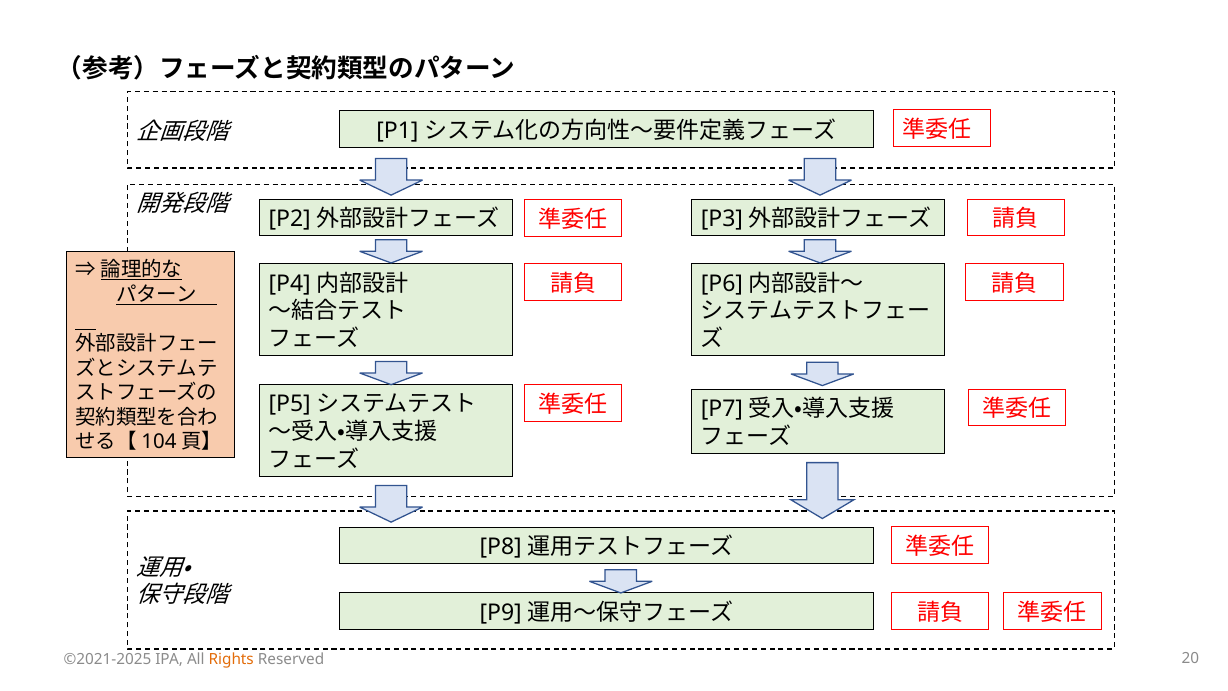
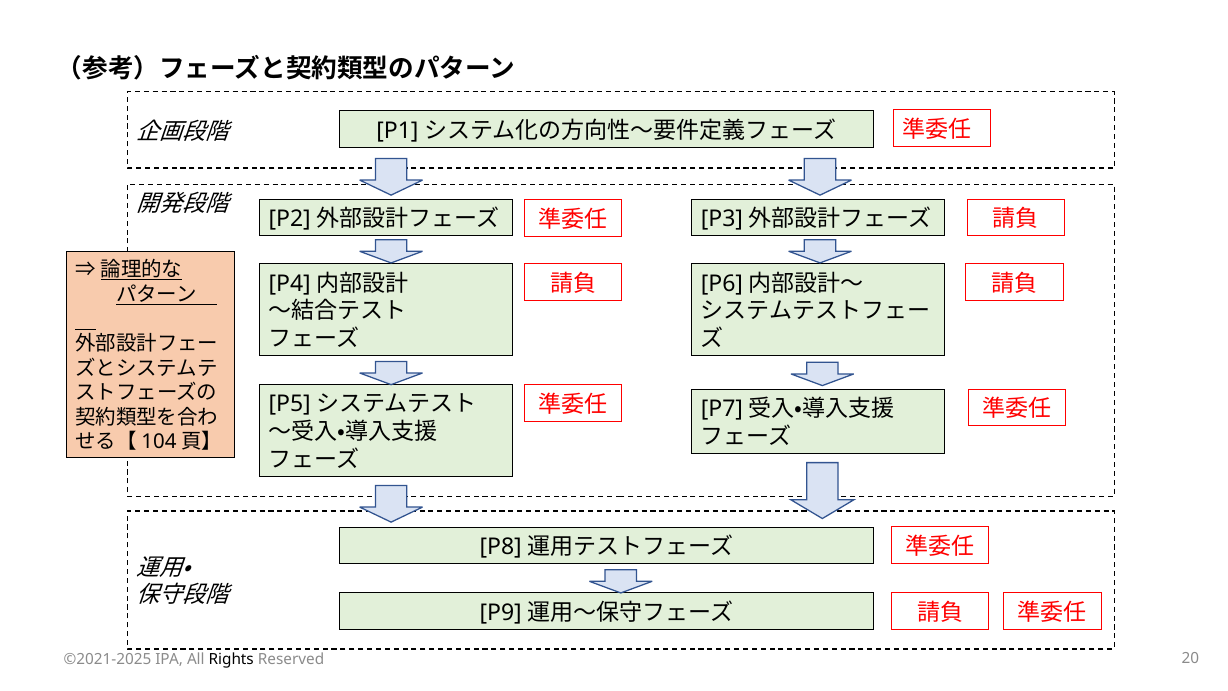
Rights colour: orange -> black
